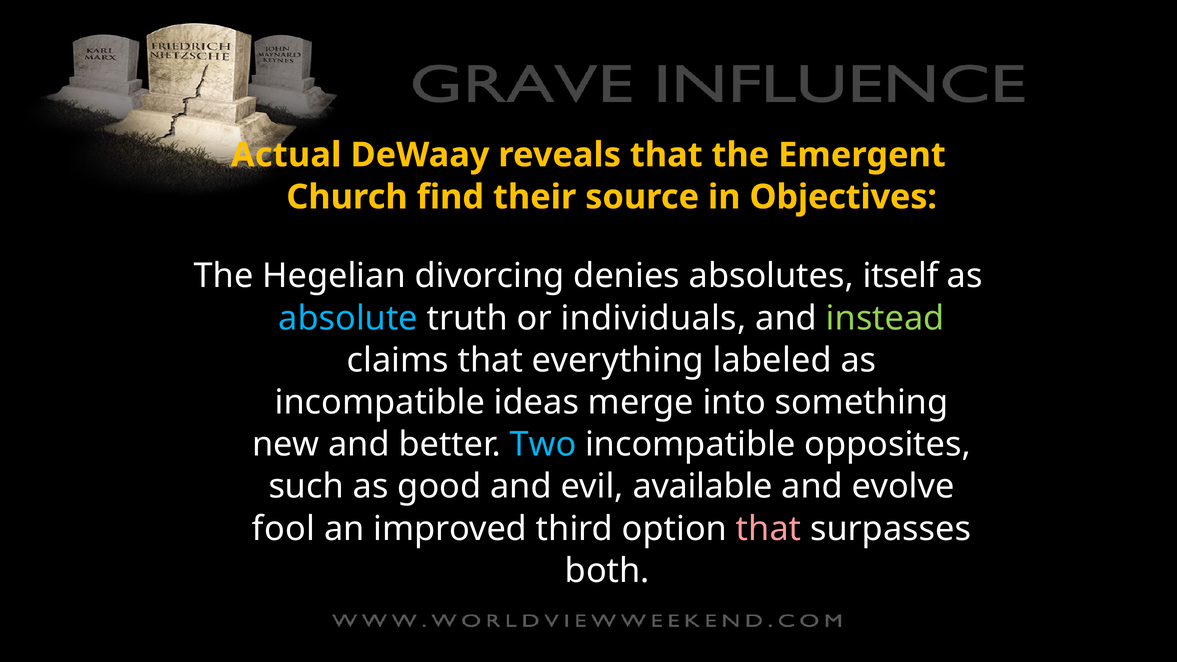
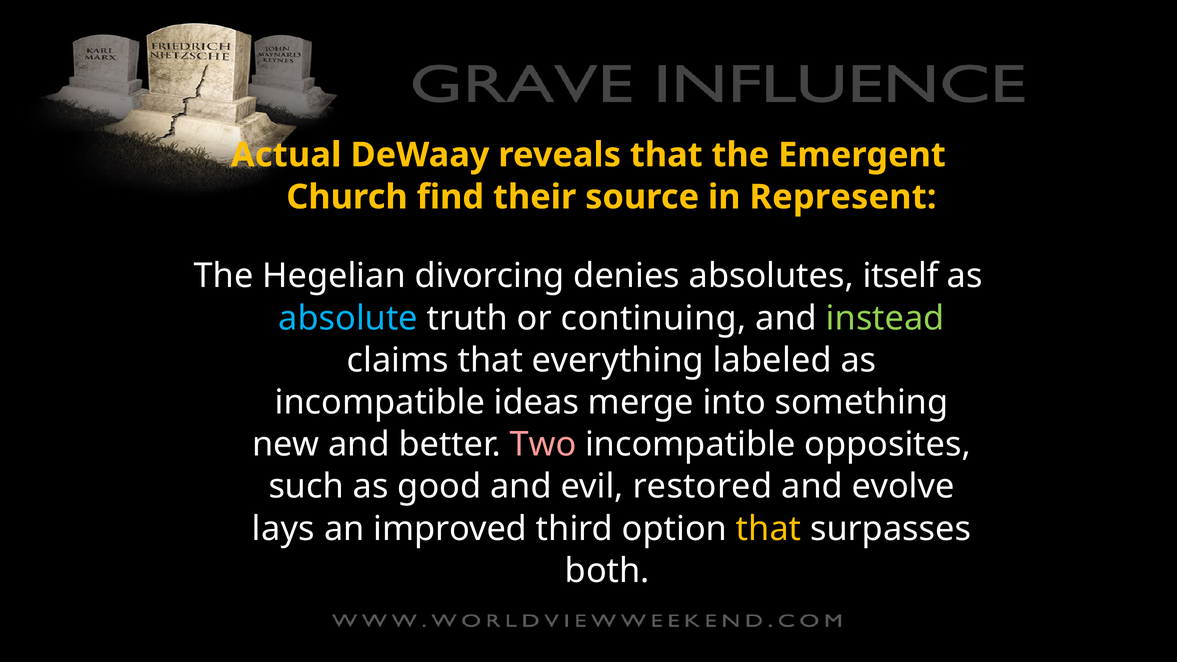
Objectives: Objectives -> Represent
individuals: individuals -> continuing
Two colour: light blue -> pink
available: available -> restored
fool: fool -> lays
that at (769, 529) colour: pink -> yellow
